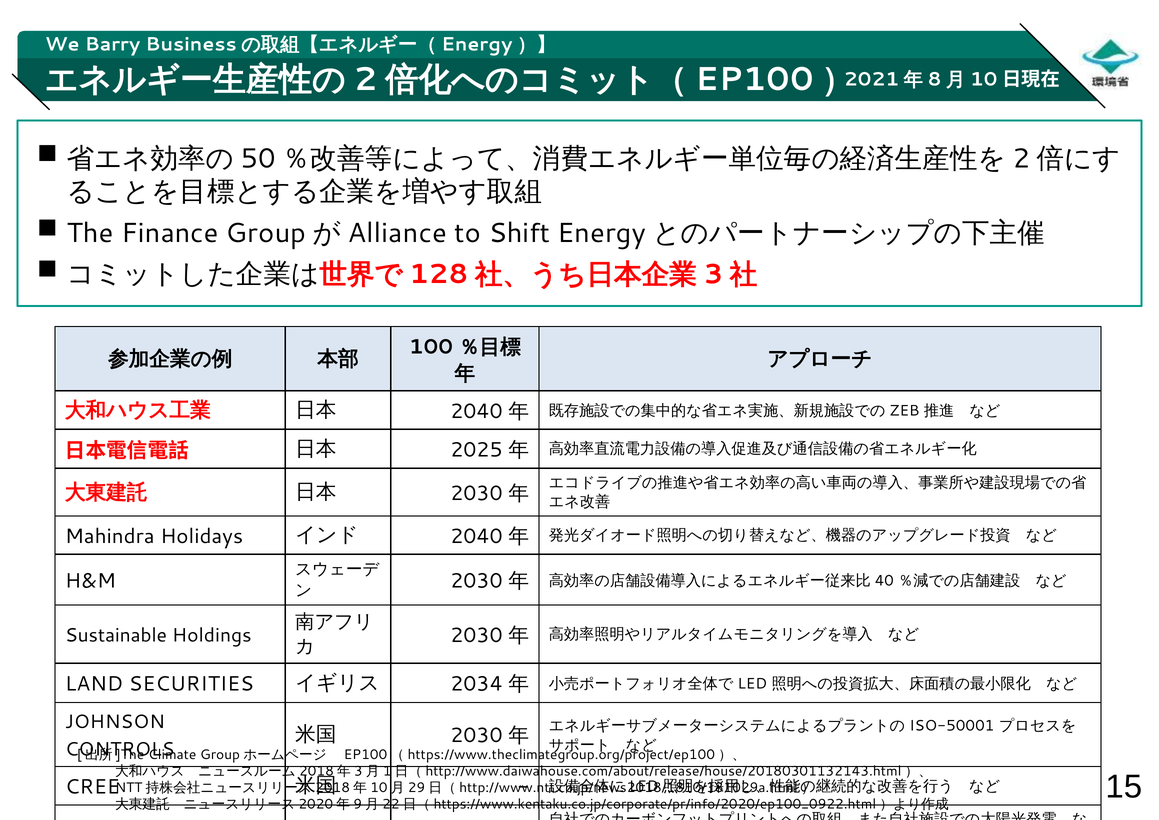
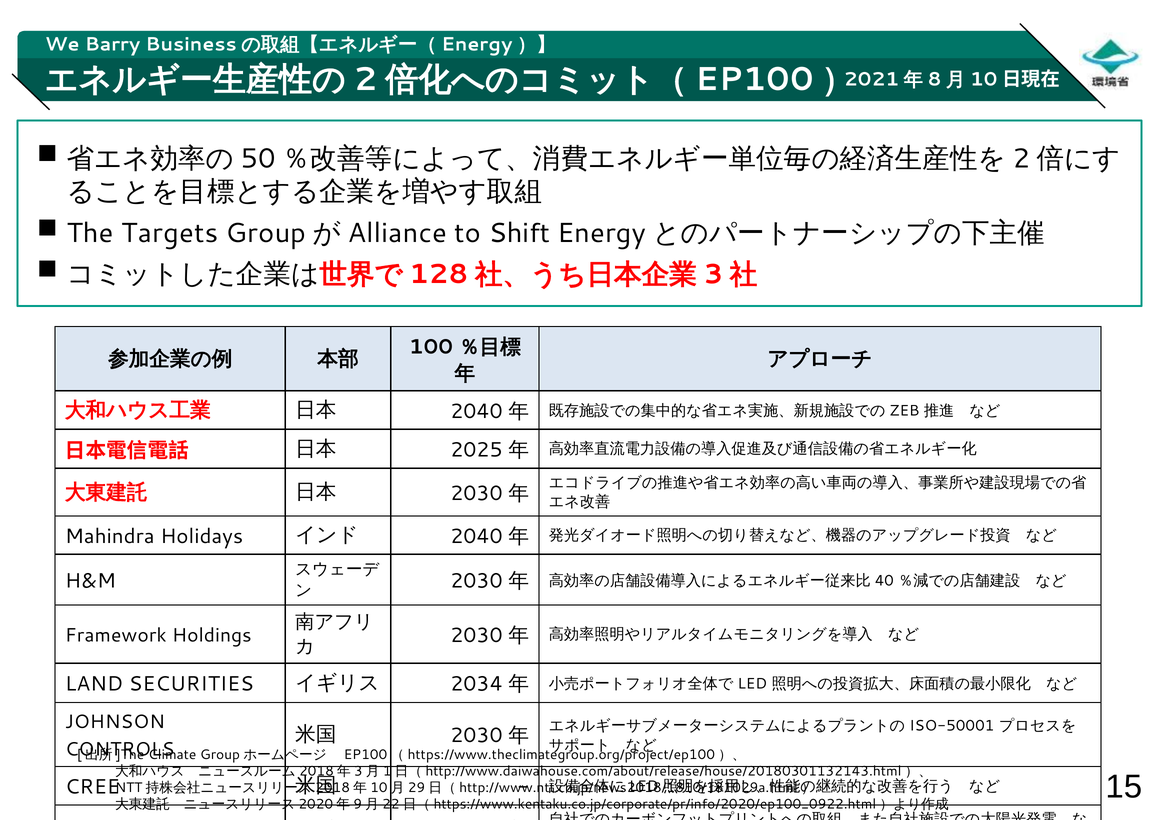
Finance: Finance -> Targets
Sustainable: Sustainable -> Framework
